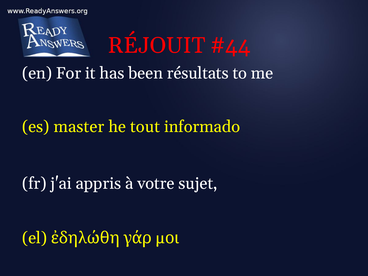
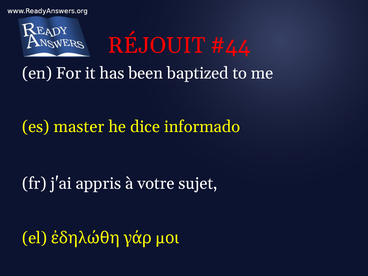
résultats: résultats -> baptized
tout: tout -> dice
